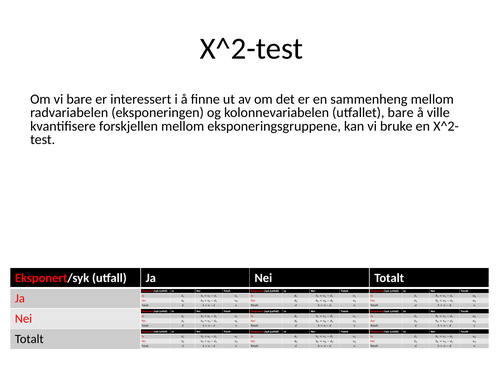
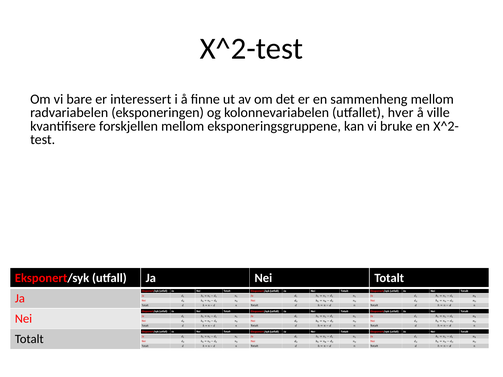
utfallet bare: bare -> hver
